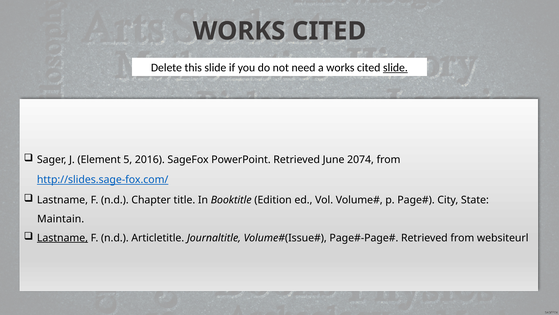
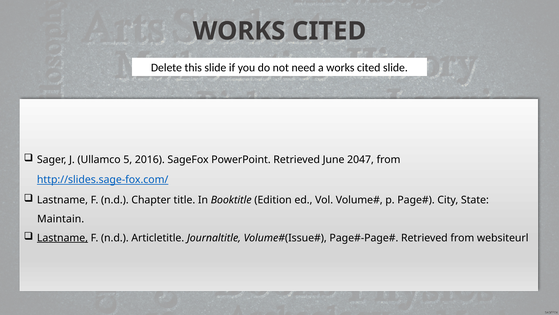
slide at (395, 68) underline: present -> none
Element: Element -> Ullamco
2074: 2074 -> 2047
